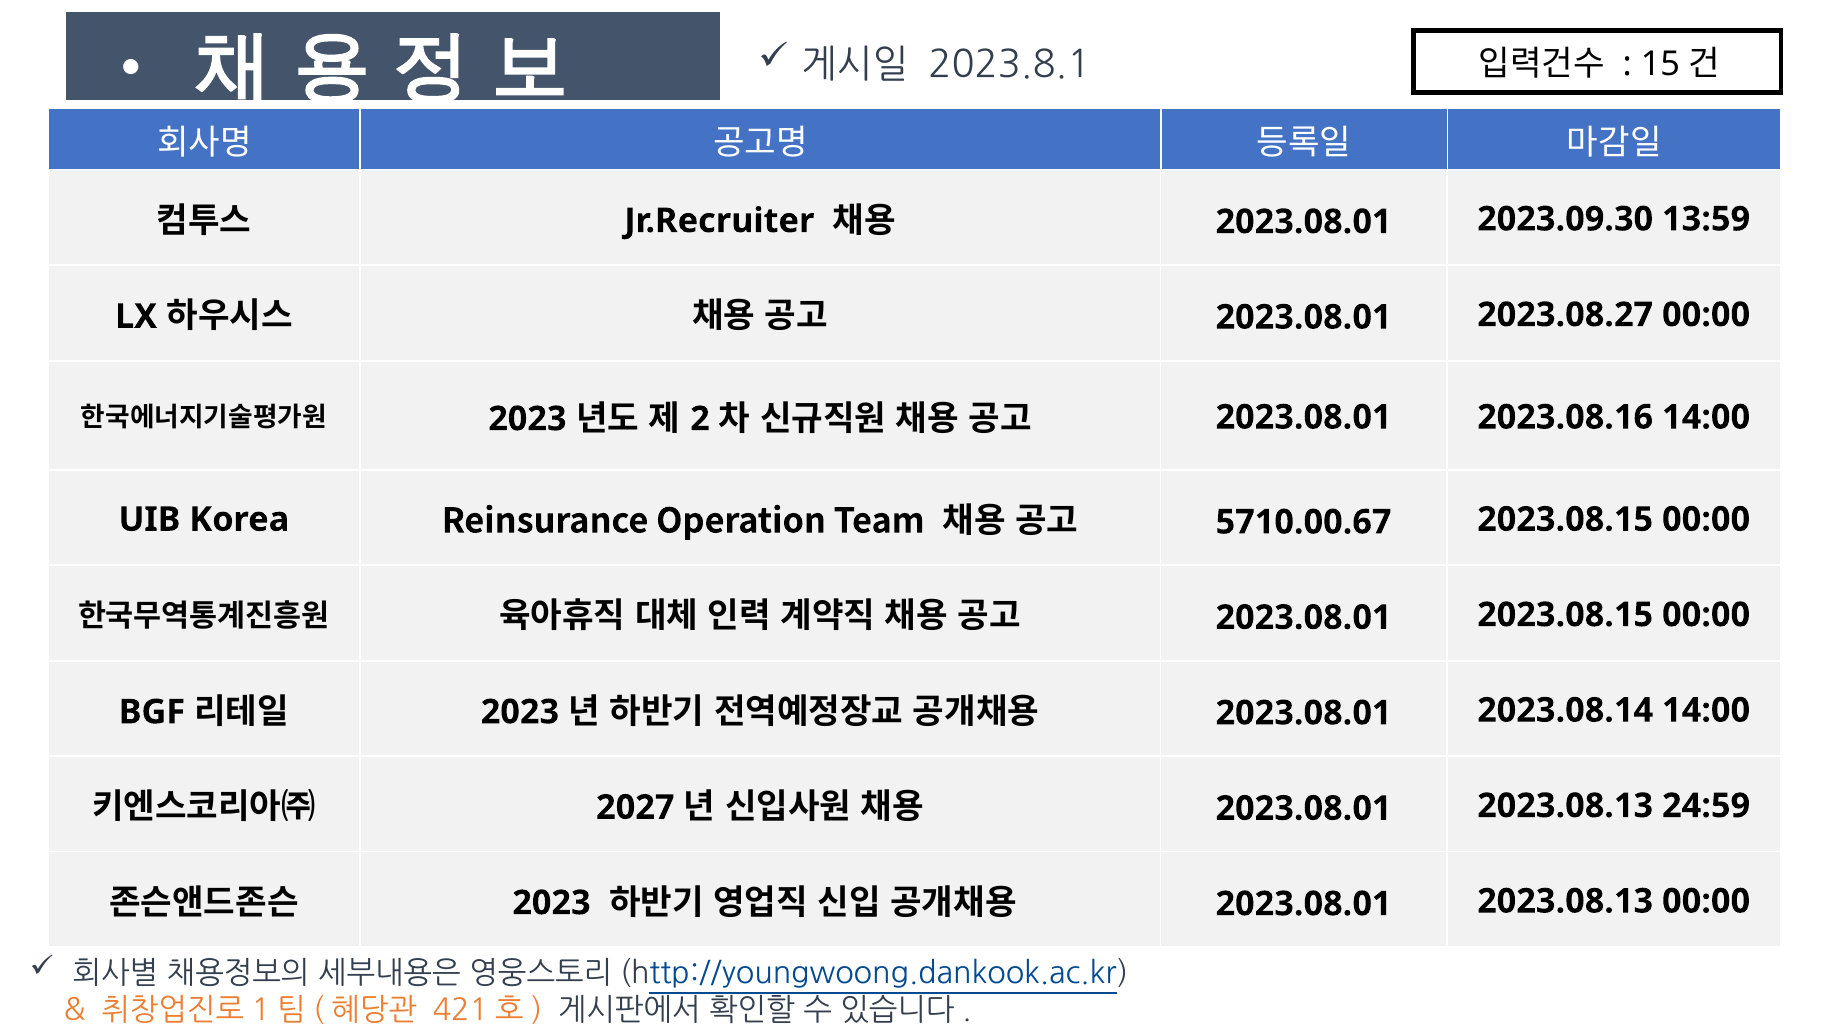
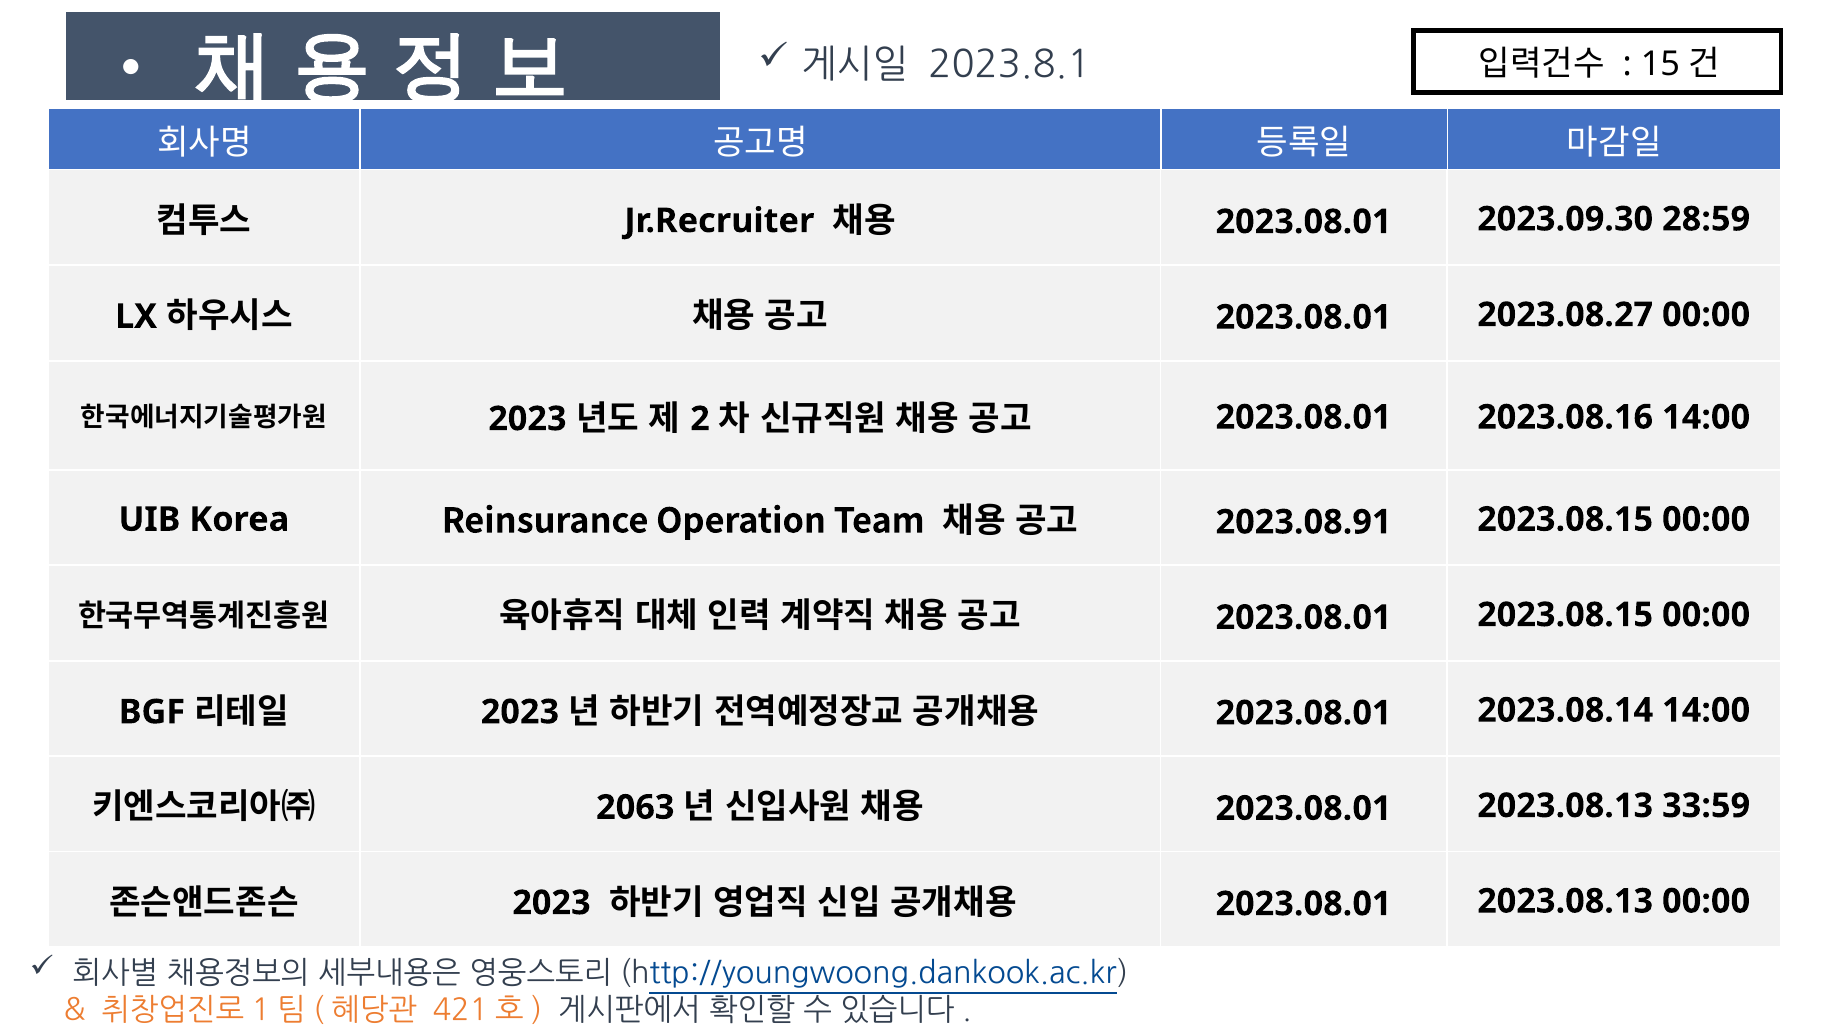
13:59: 13:59 -> 28:59
5710.00.67: 5710.00.67 -> 2023.08.91
2027: 2027 -> 2063
24:59: 24:59 -> 33:59
